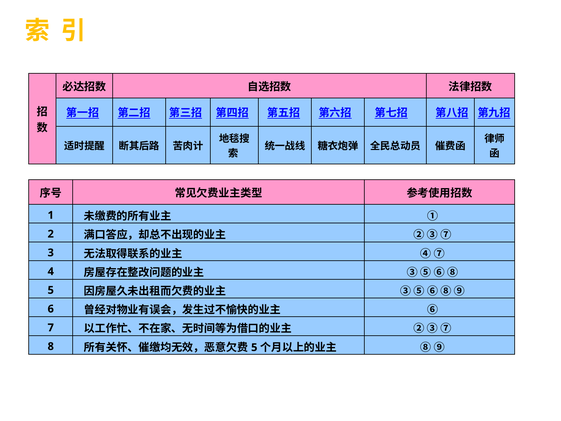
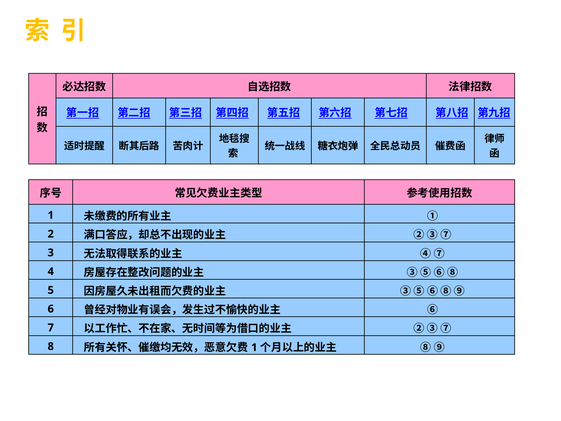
5 at (254, 347): 5 -> 1
